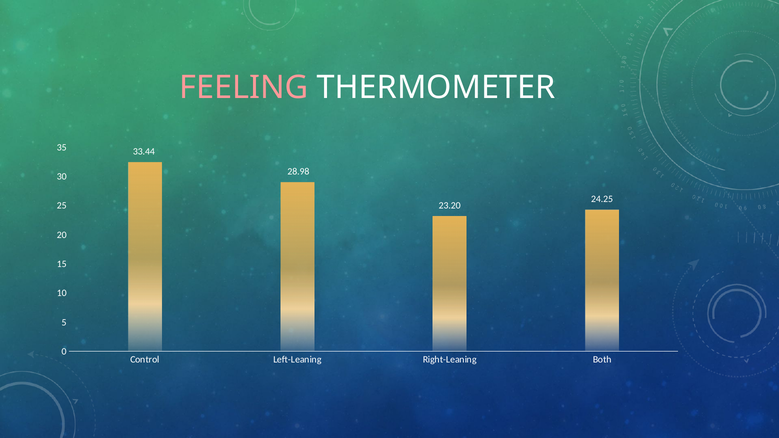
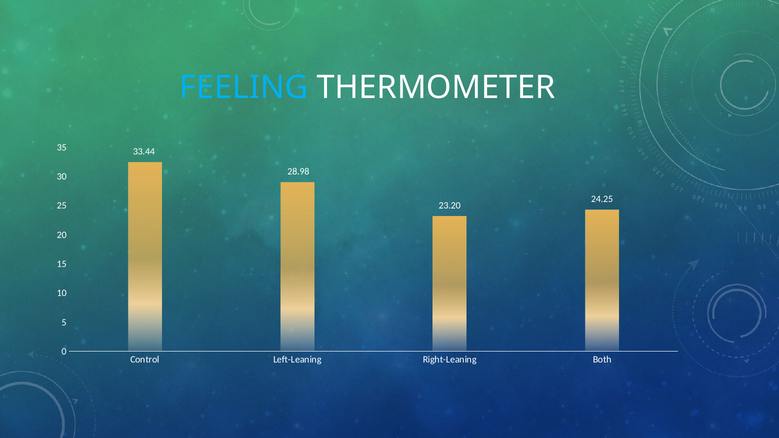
FEELING colour: pink -> light blue
